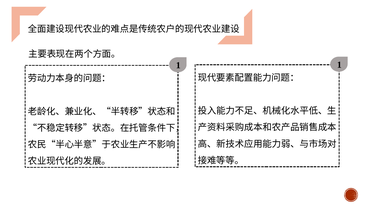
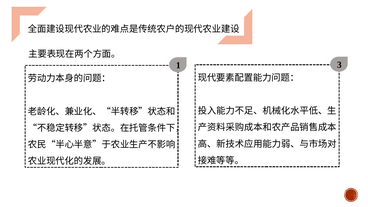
1 1: 1 -> 3
